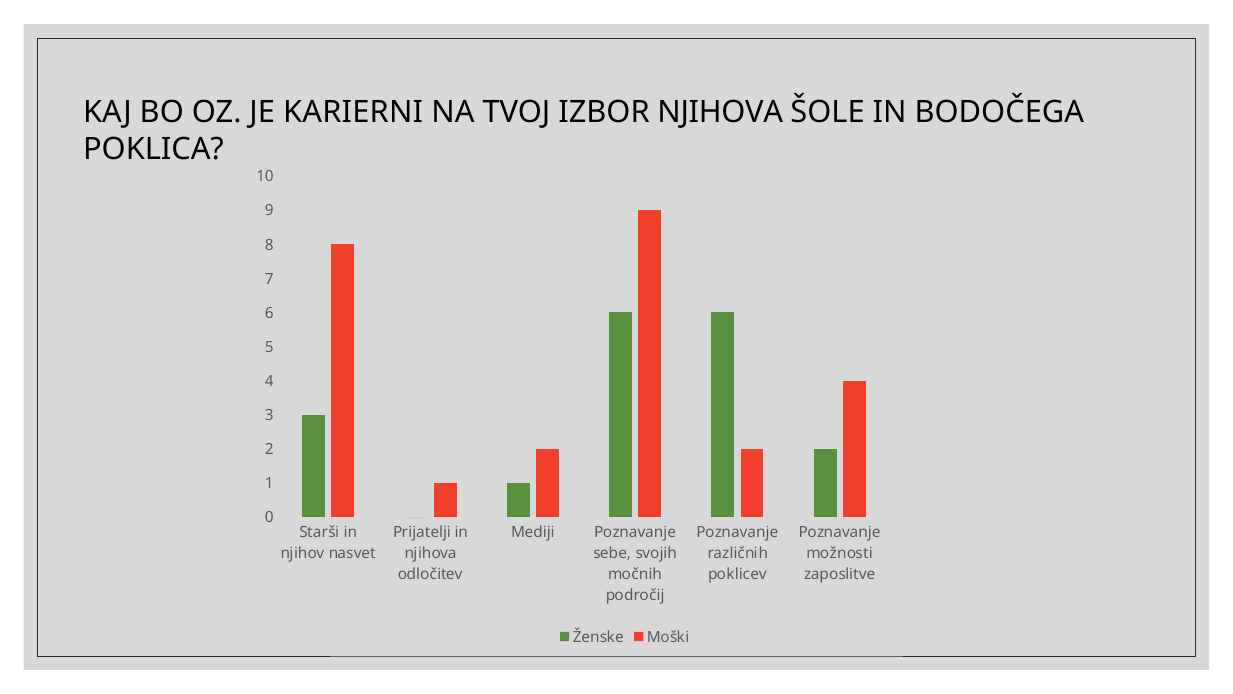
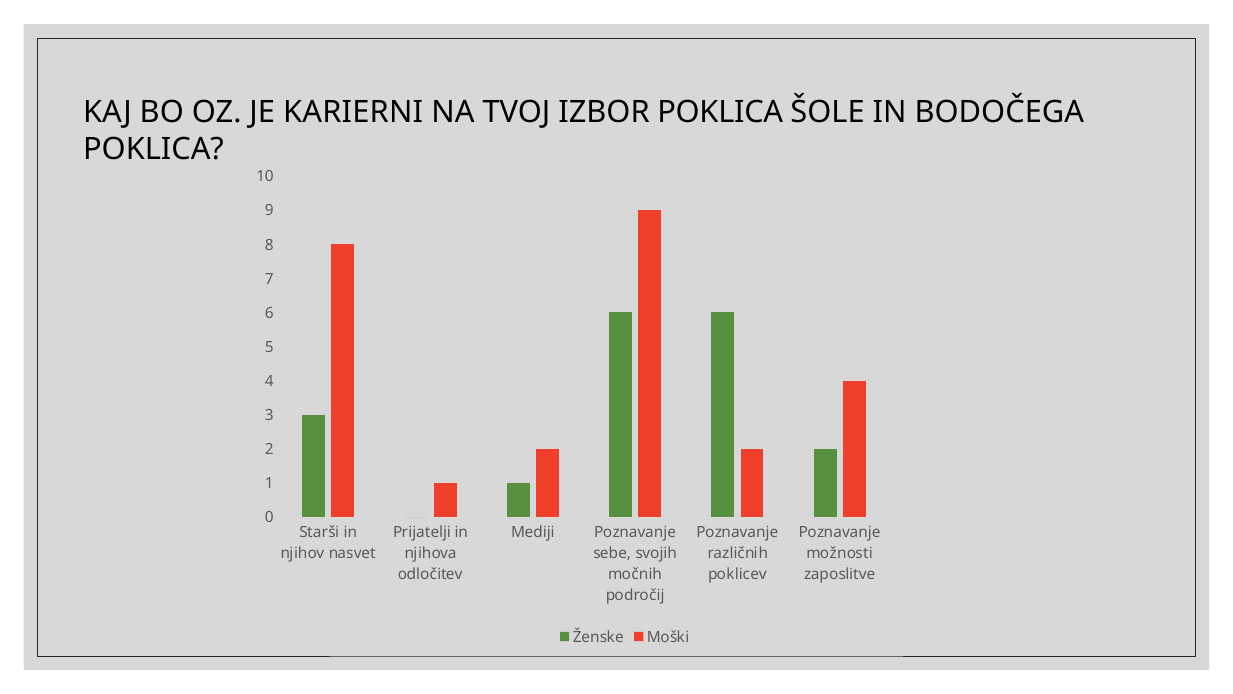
IZBOR NJIHOVA: NJIHOVA -> POKLICA
